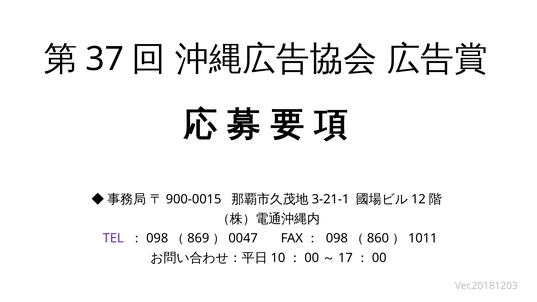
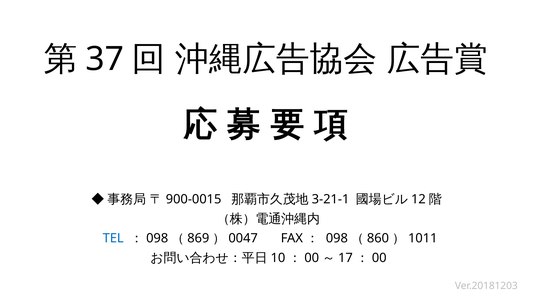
TEL colour: purple -> blue
